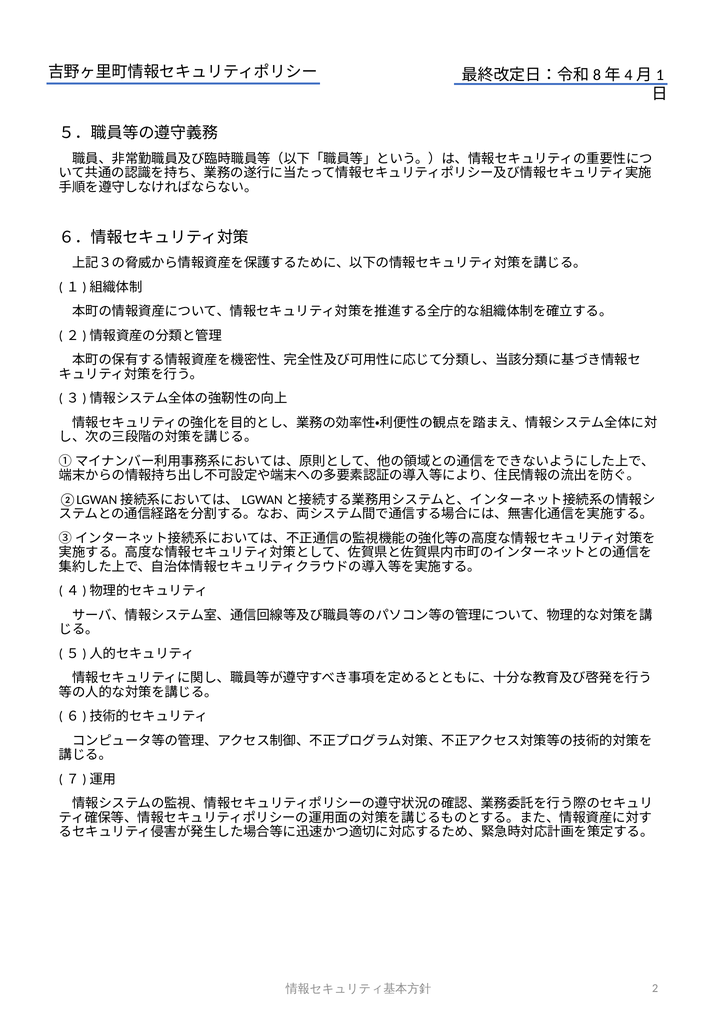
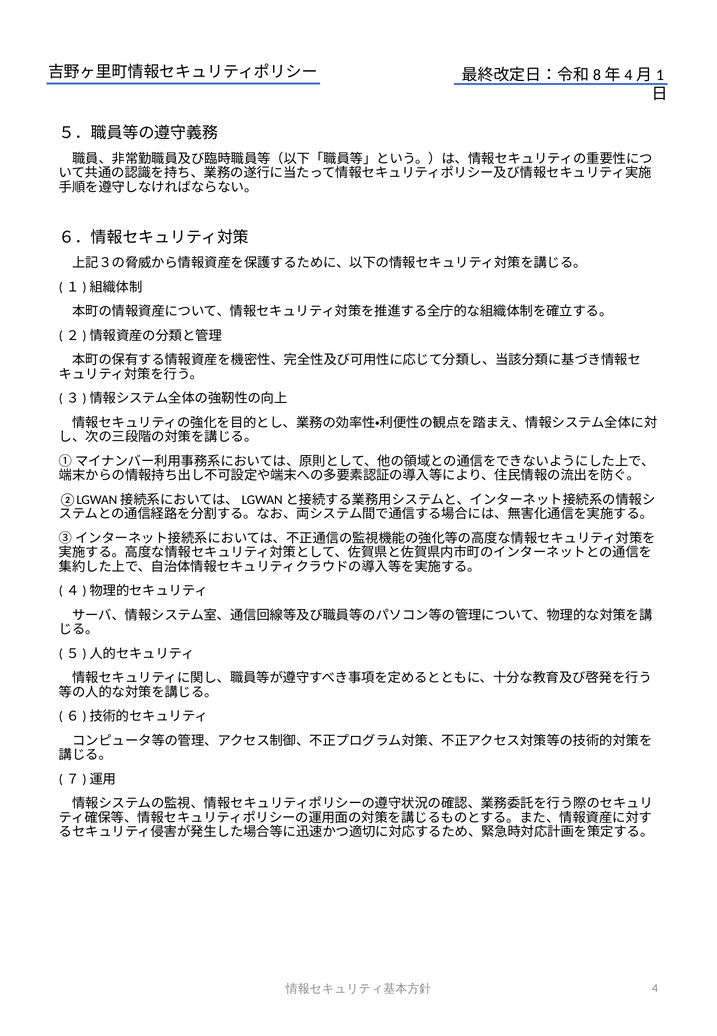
2: 2 -> 4
